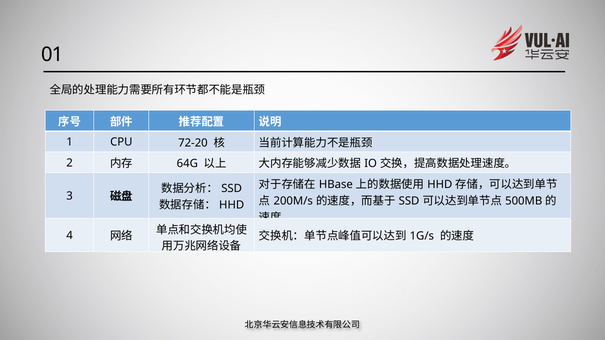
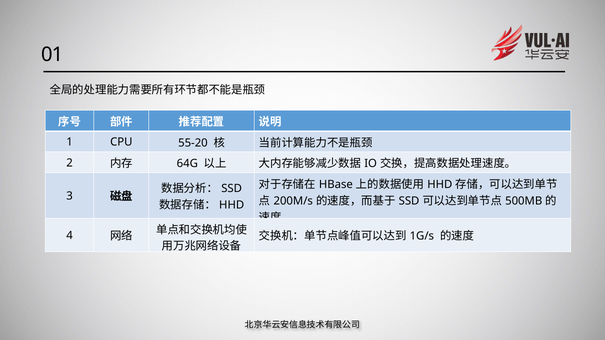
72-20: 72-20 -> 55-20
